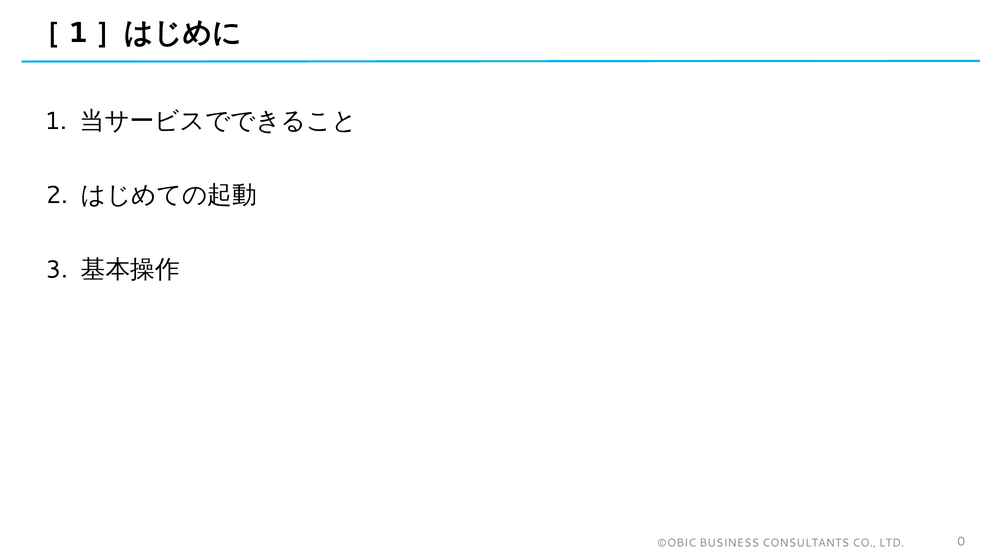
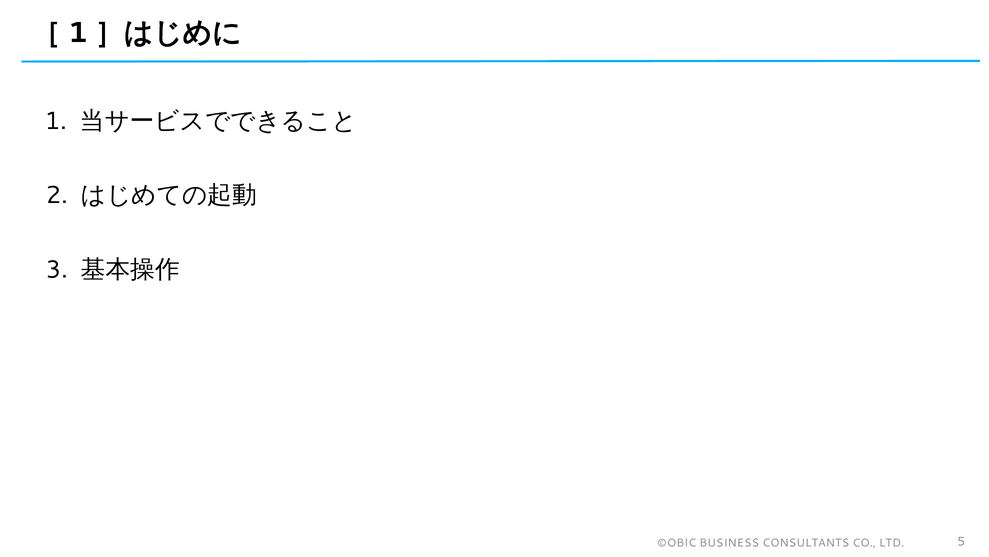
0: 0 -> 5
